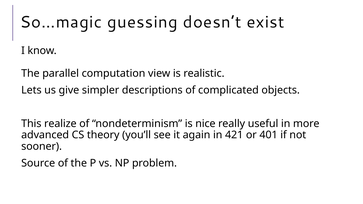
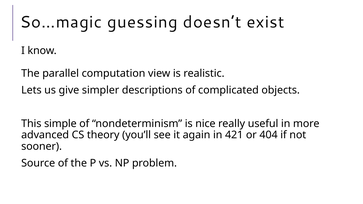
realize: realize -> simple
401: 401 -> 404
